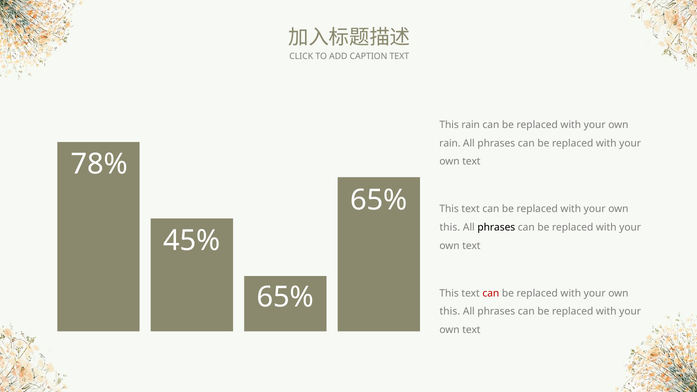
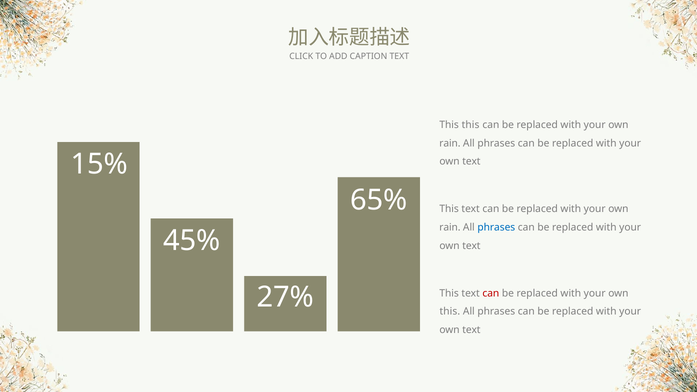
This rain: rain -> this
78%: 78% -> 15%
this at (450, 228): this -> rain
phrases at (496, 228) colour: black -> blue
65% at (285, 297): 65% -> 27%
